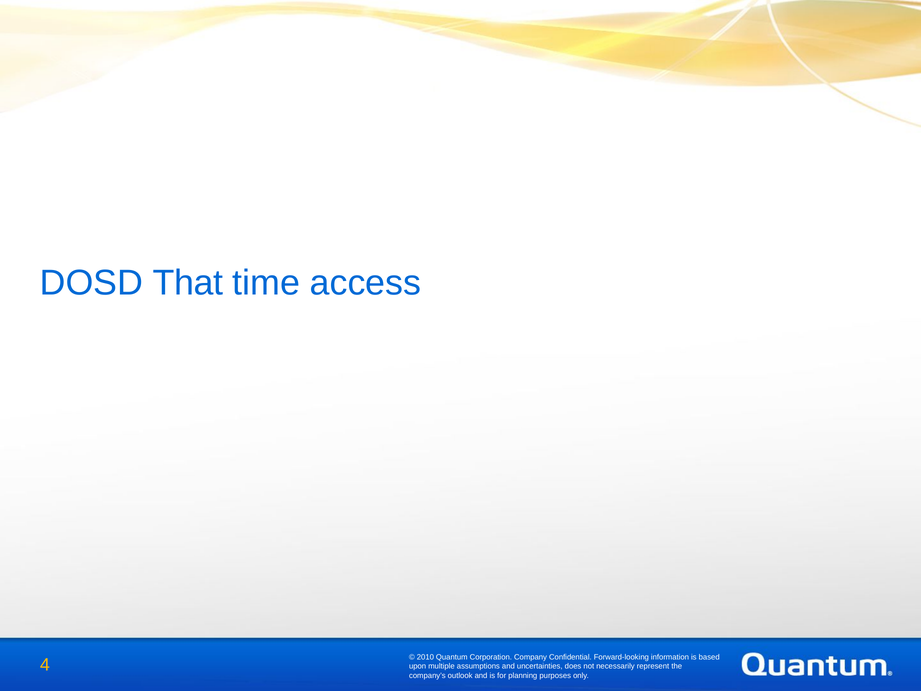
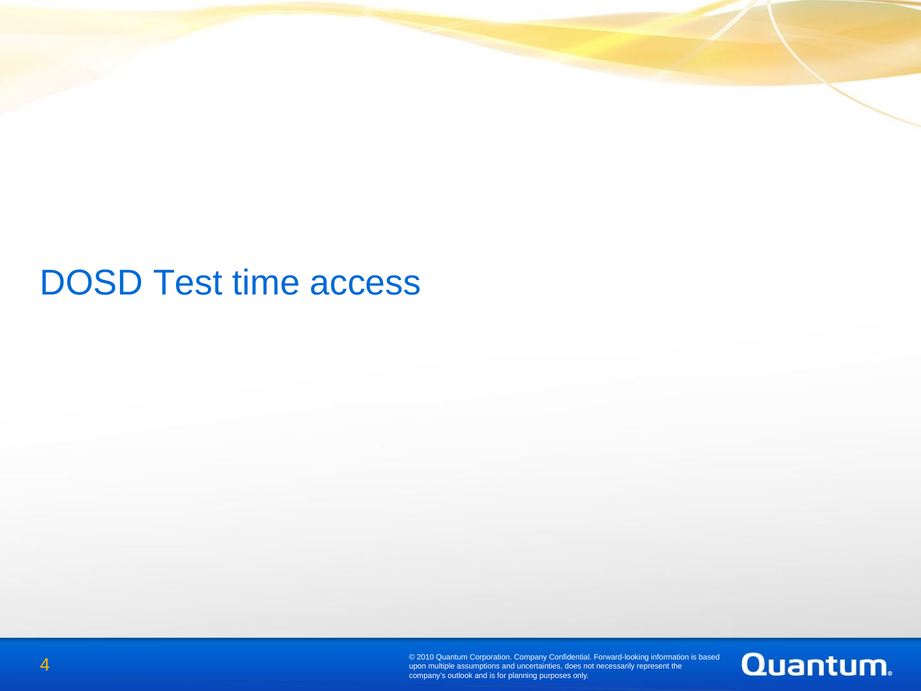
That: That -> Test
